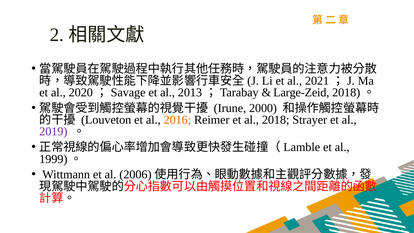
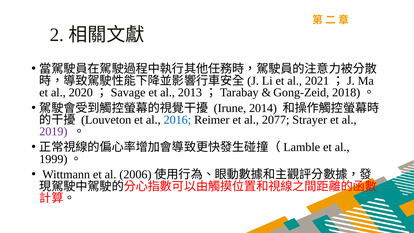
Large-Zeid: Large-Zeid -> Gong-Zeid
2000: 2000 -> 2014
2016 colour: orange -> blue
al 2018: 2018 -> 2077
